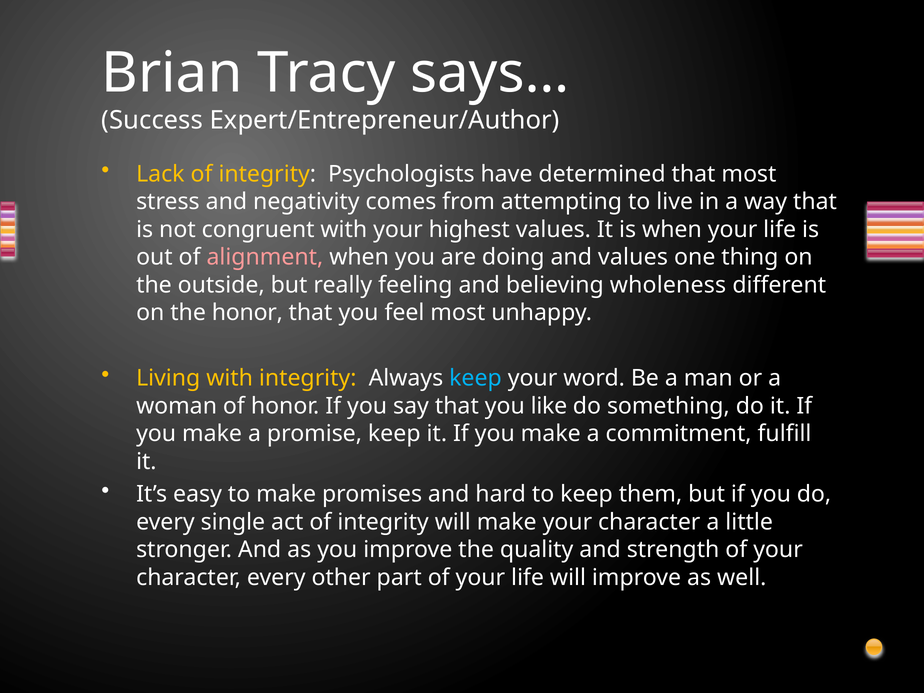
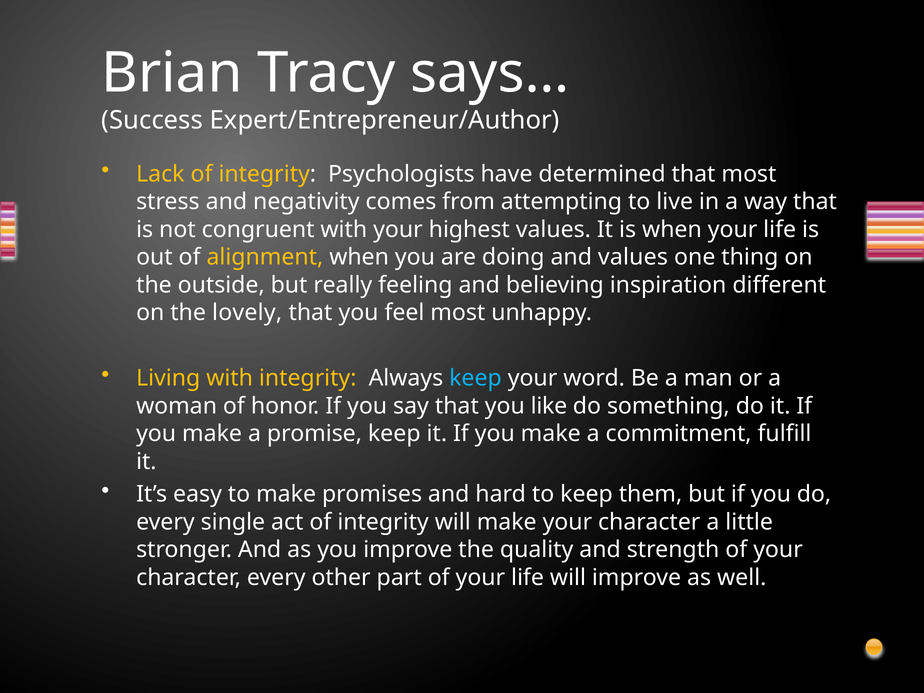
alignment colour: pink -> yellow
wholeness: wholeness -> inspiration
the honor: honor -> lovely
